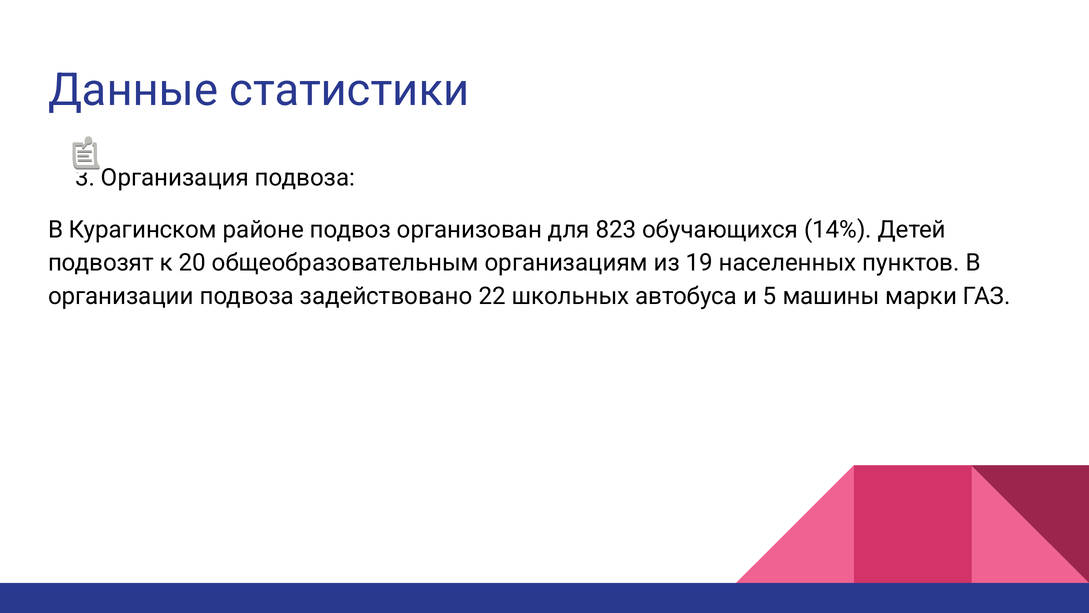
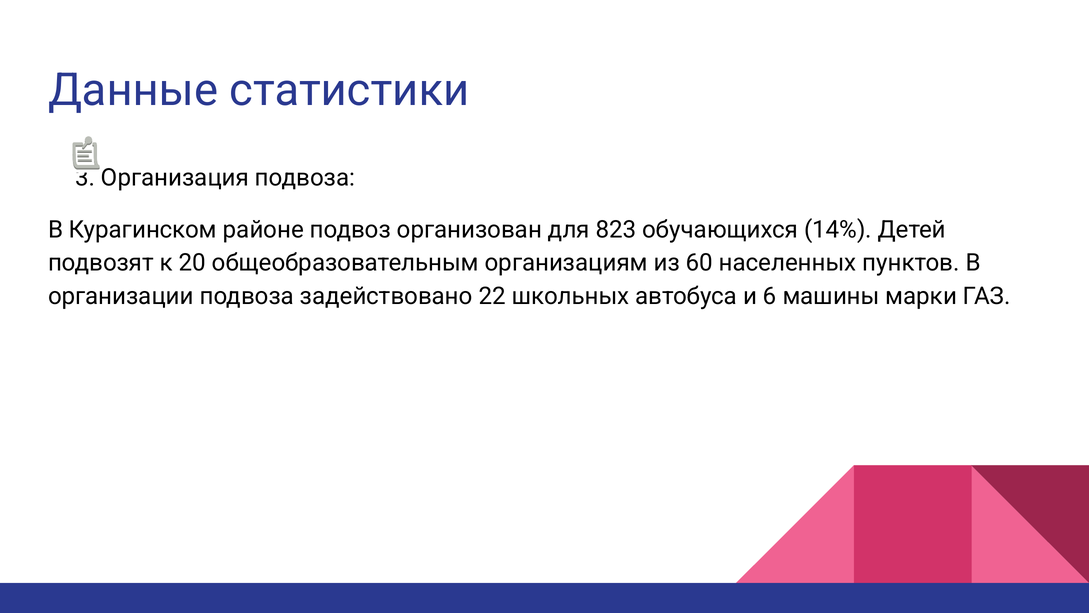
19: 19 -> 60
5: 5 -> 6
